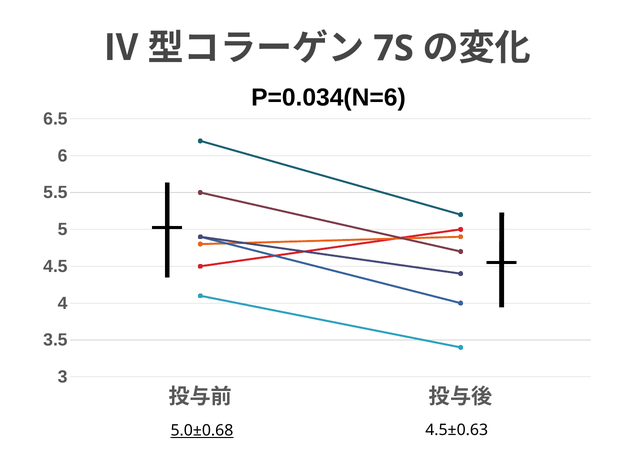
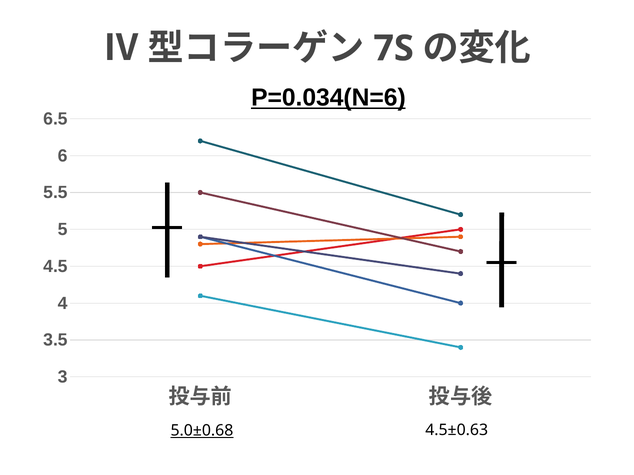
P=0.034(N=6 underline: none -> present
